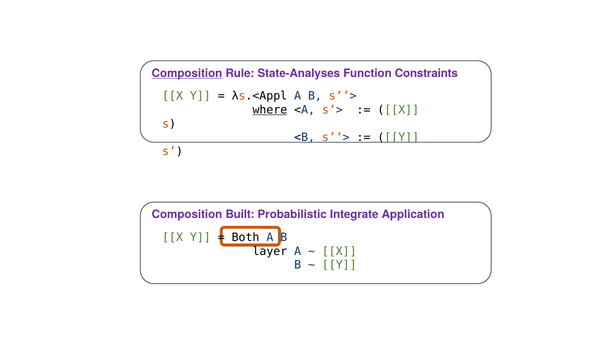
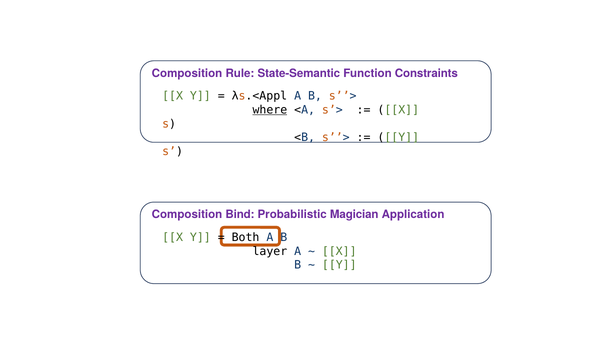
Composition at (187, 73) underline: present -> none
State-Analyses: State-Analyses -> State-Semantic
Built: Built -> Bind
Integrate: Integrate -> Magician
